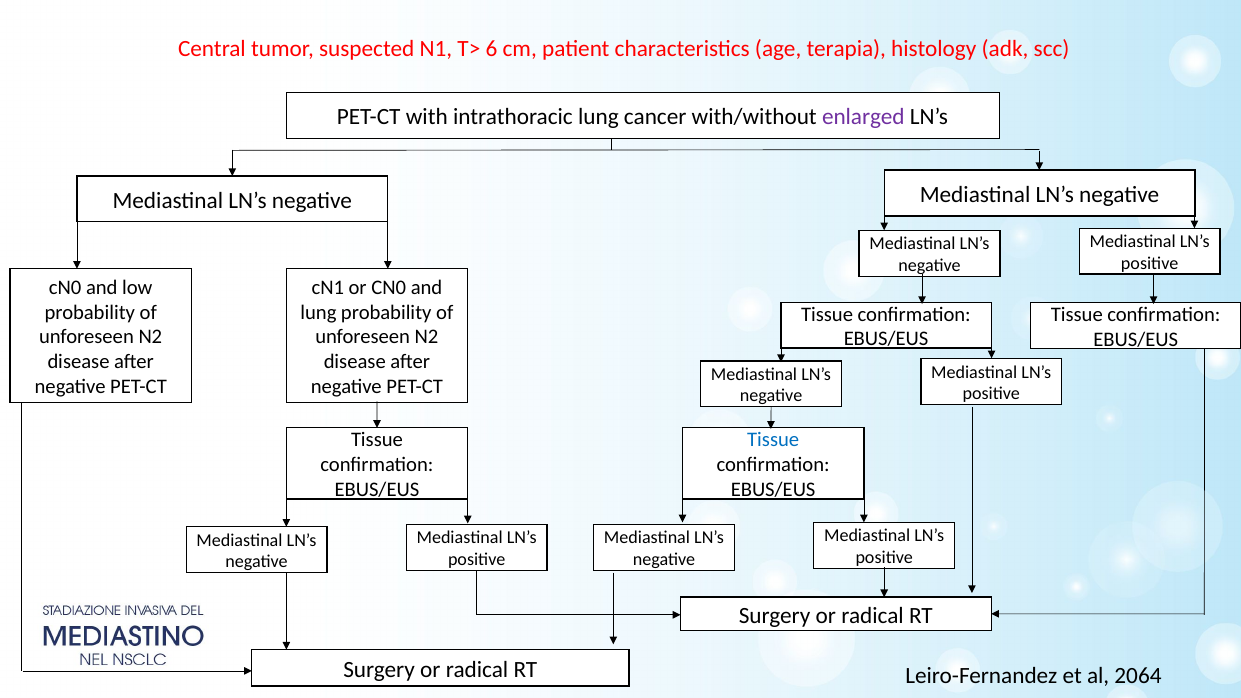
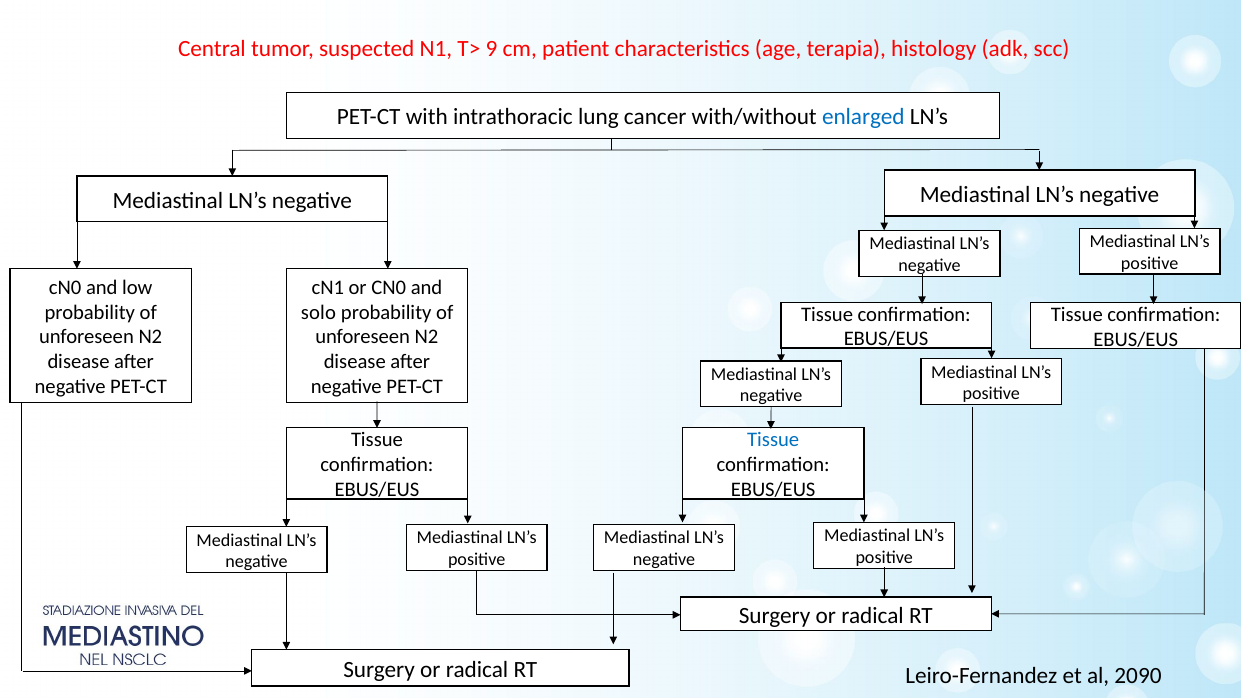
6: 6 -> 9
enlarged colour: purple -> blue
lung at (318, 312): lung -> solo
2064: 2064 -> 2090
